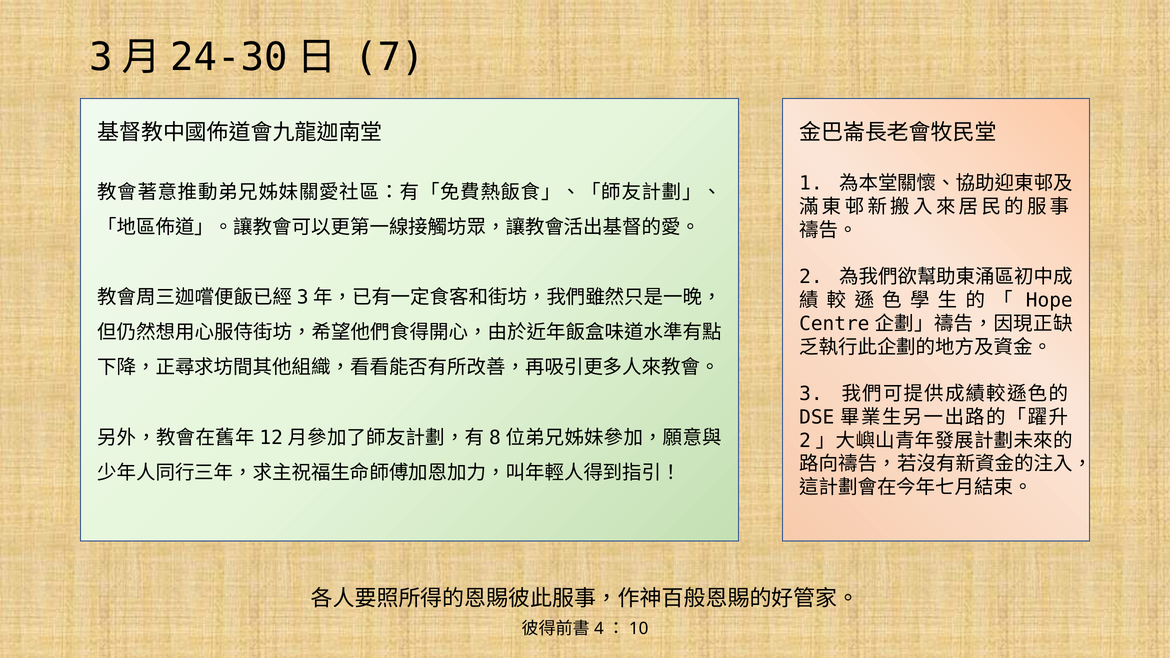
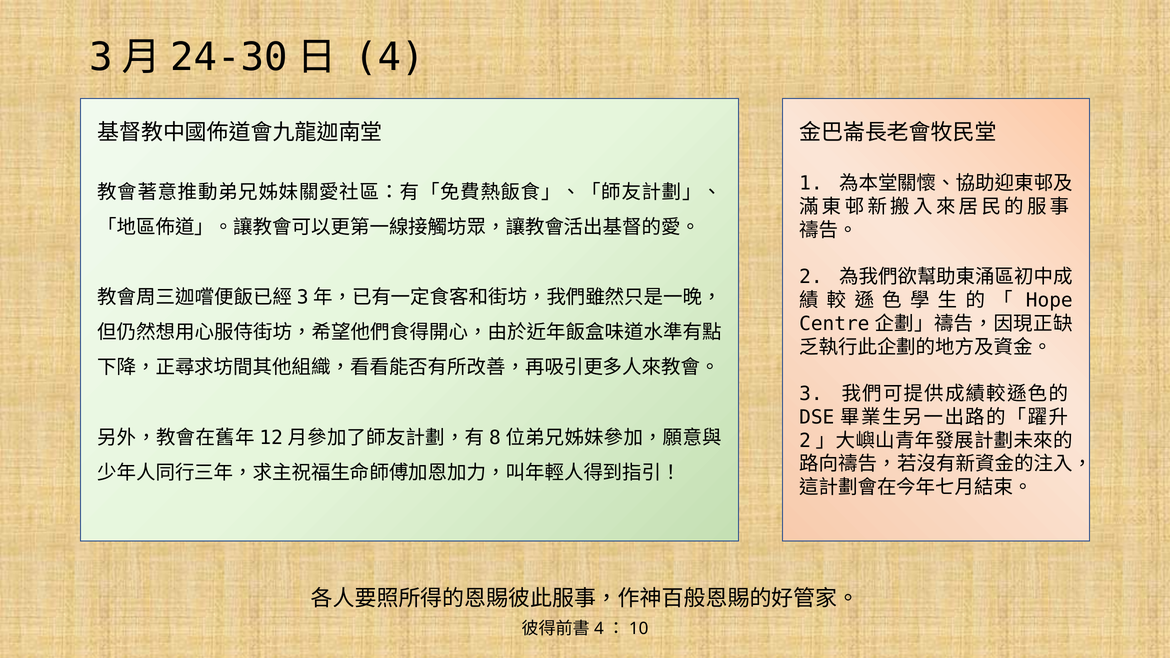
7: 7 -> 4
